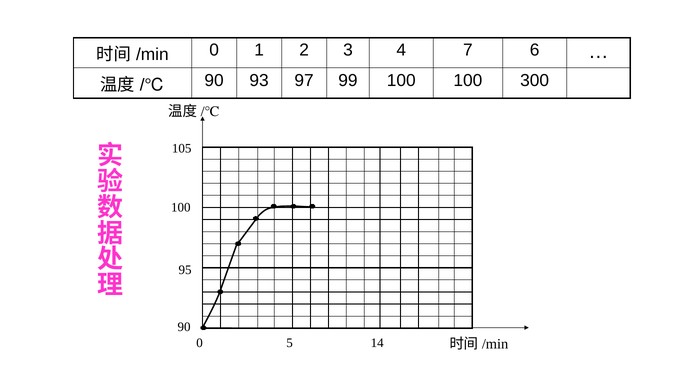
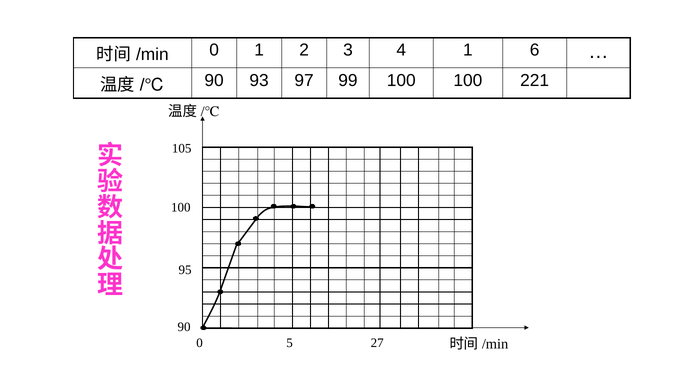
4 7: 7 -> 1
300: 300 -> 221
14: 14 -> 27
